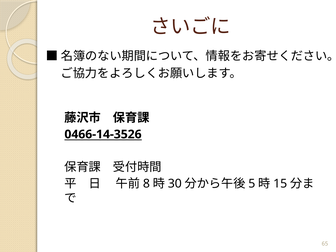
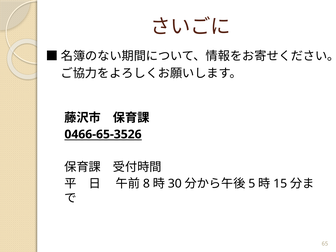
0466-14-3526: 0466-14-3526 -> 0466-65-3526
